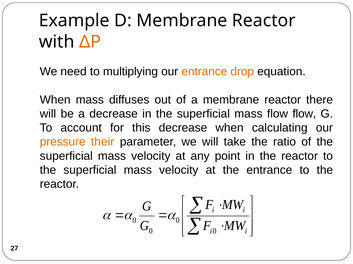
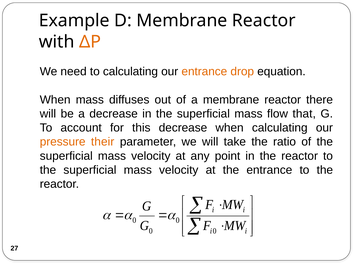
to multiplying: multiplying -> calculating
flow flow: flow -> that
